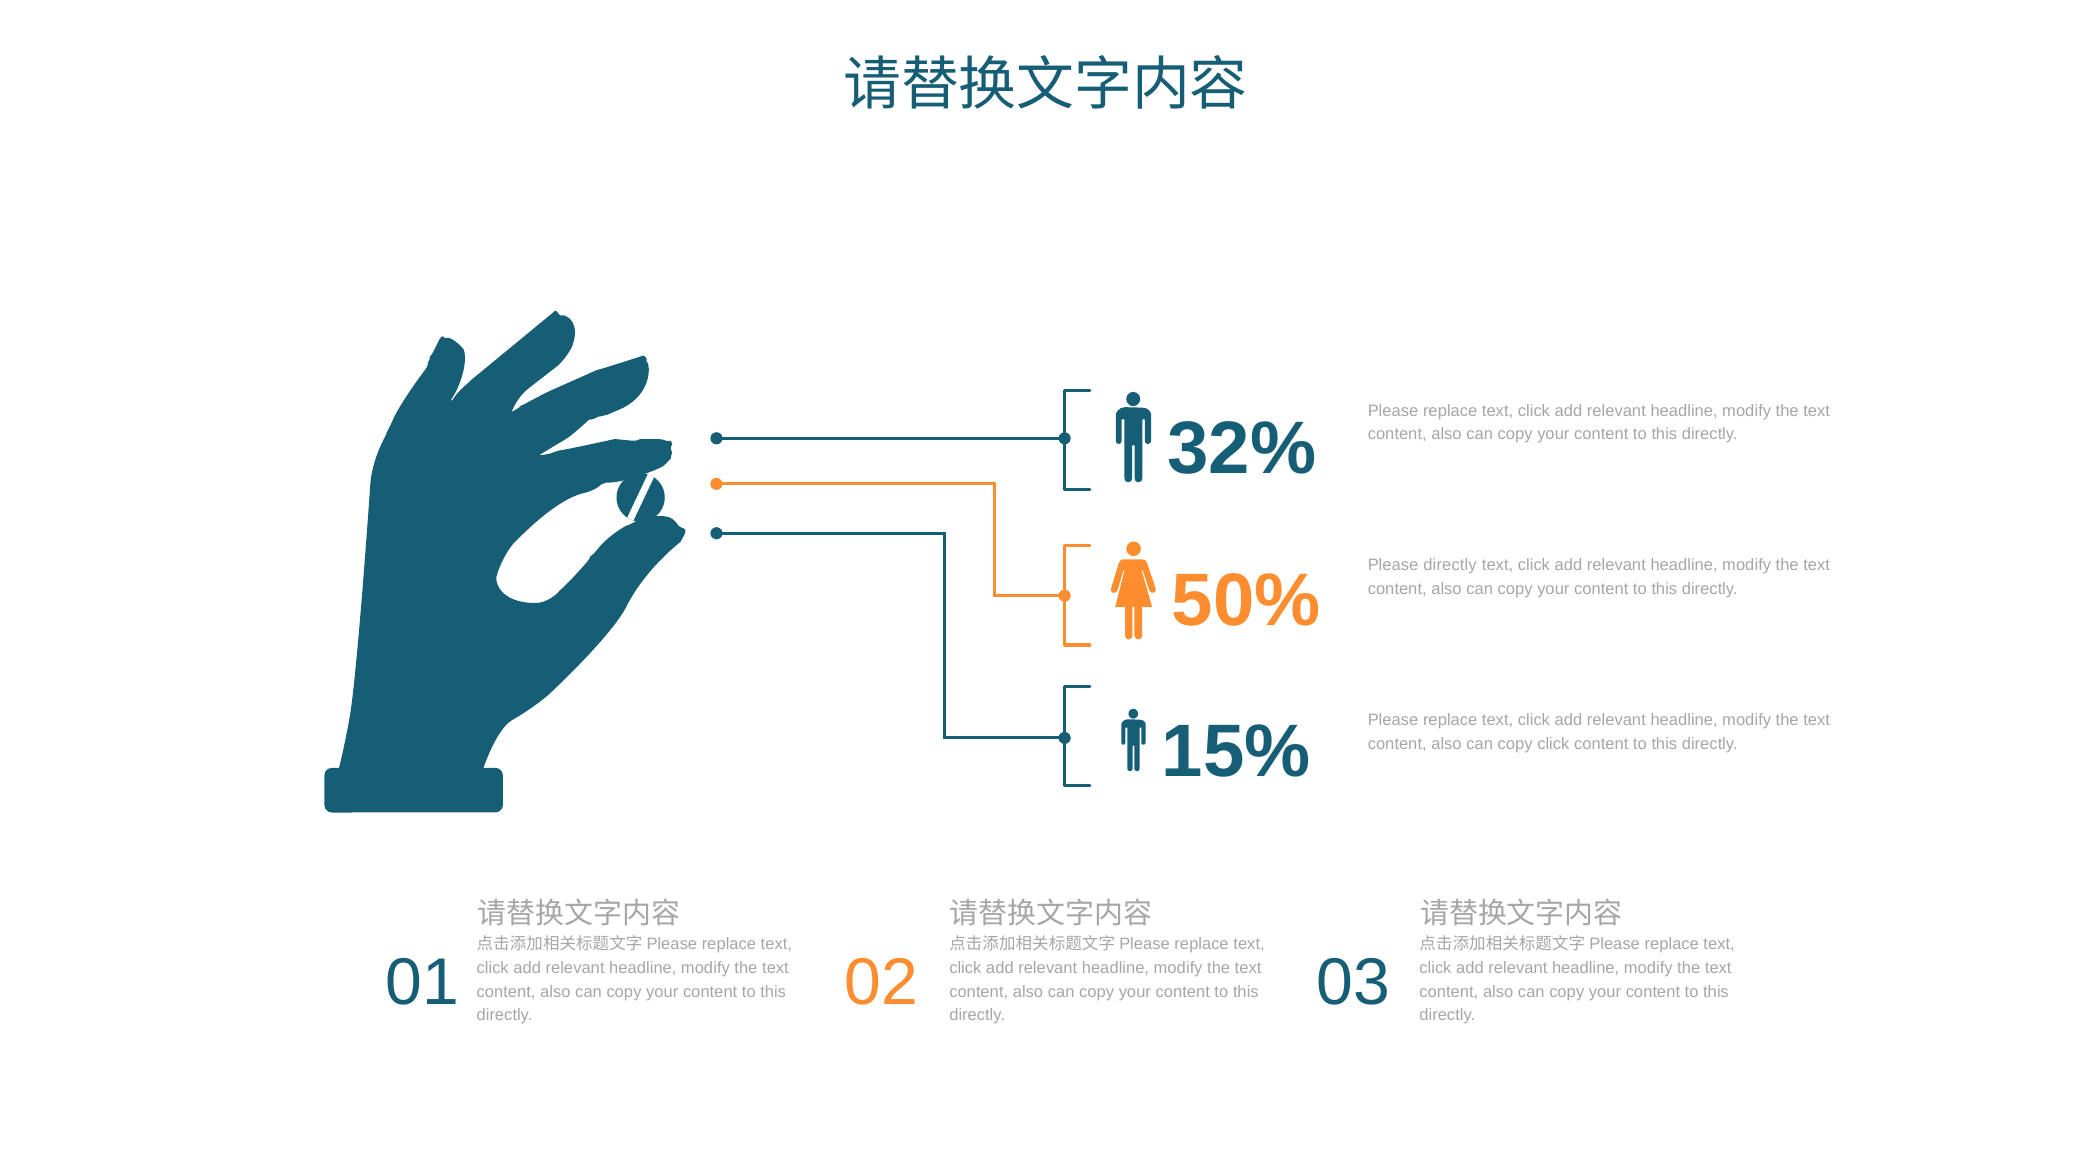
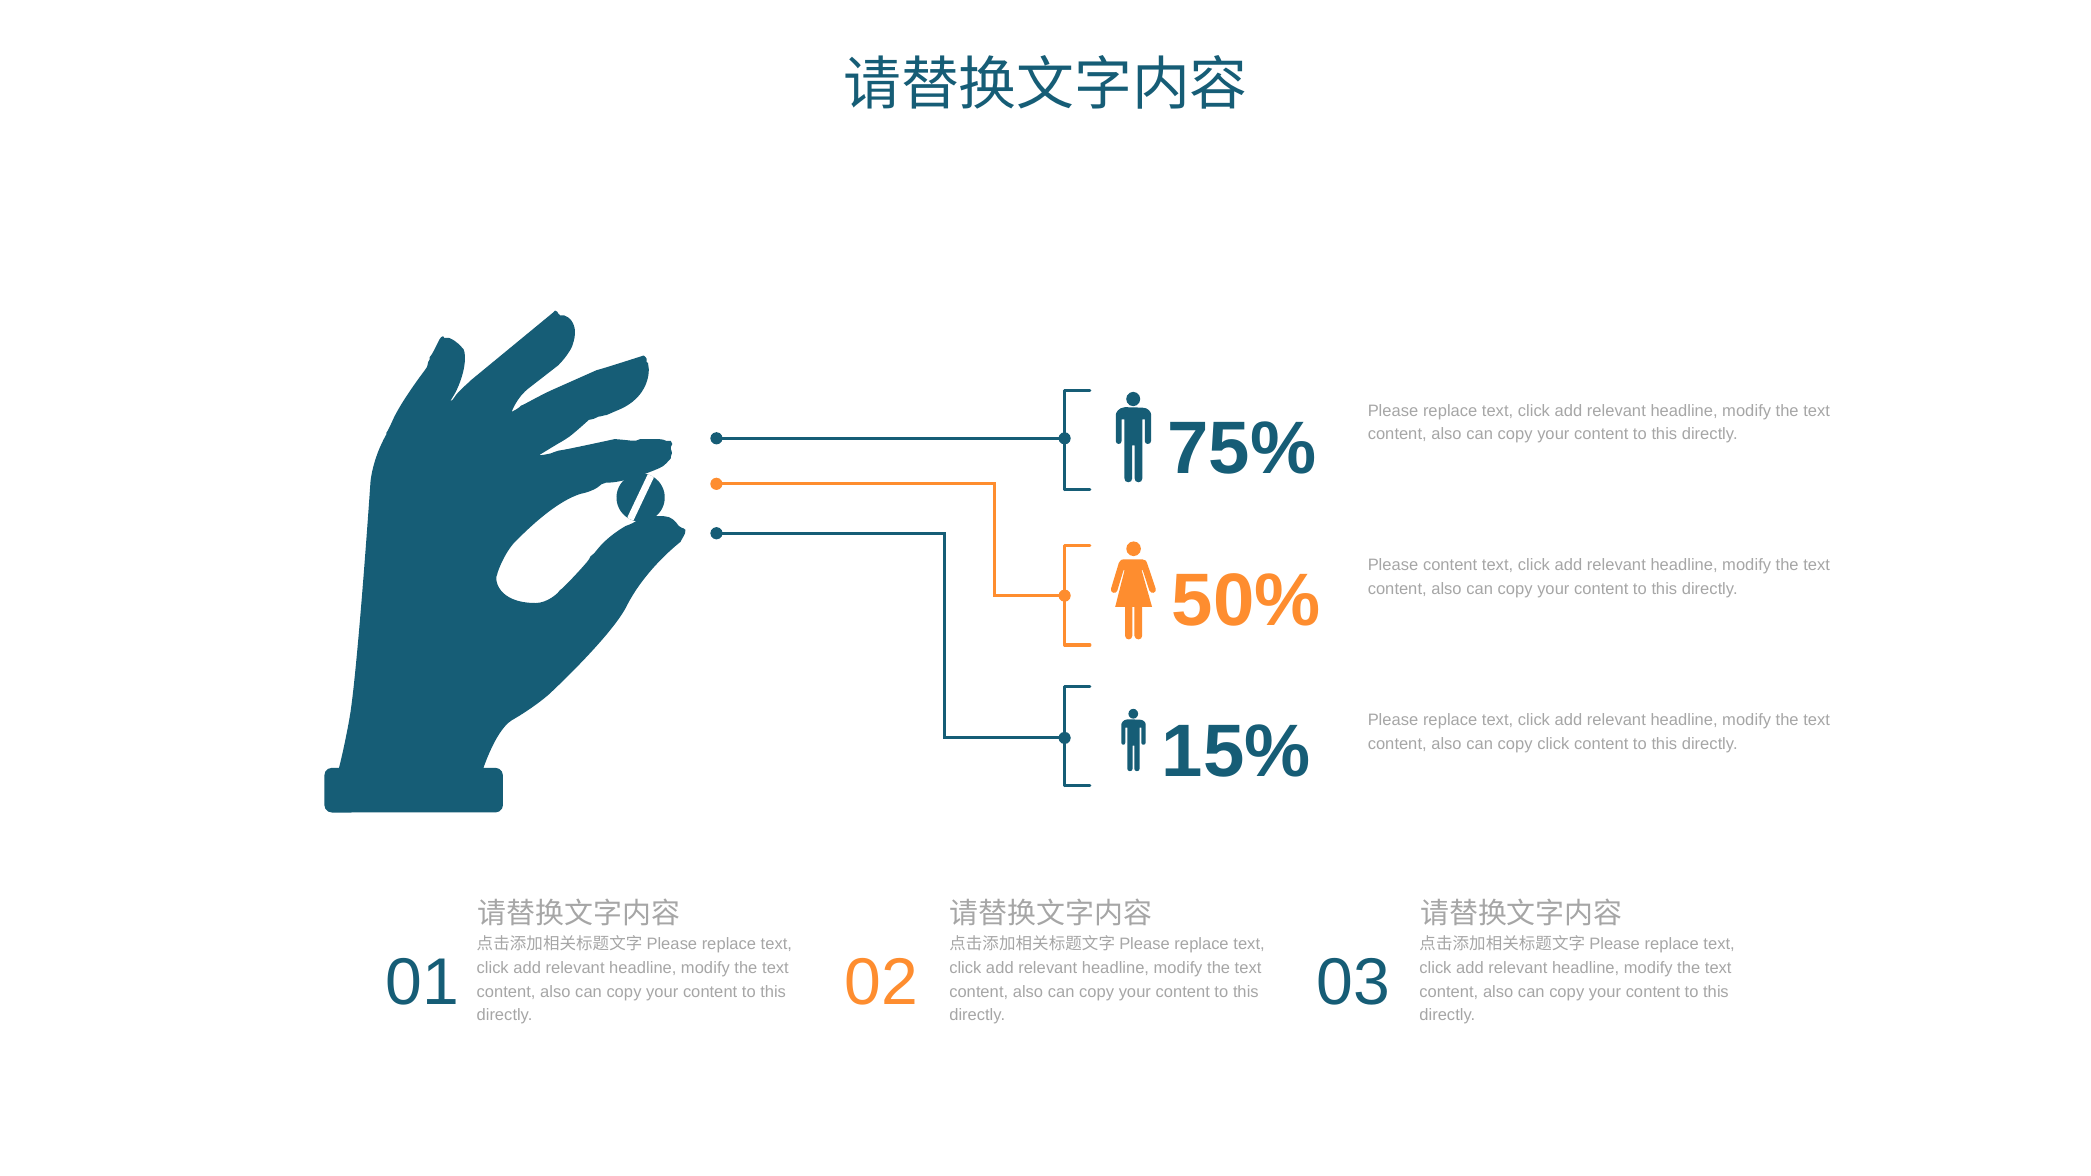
32%: 32% -> 75%
Please directly: directly -> content
